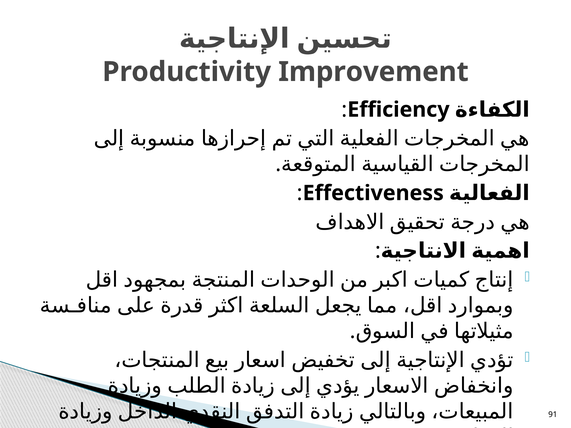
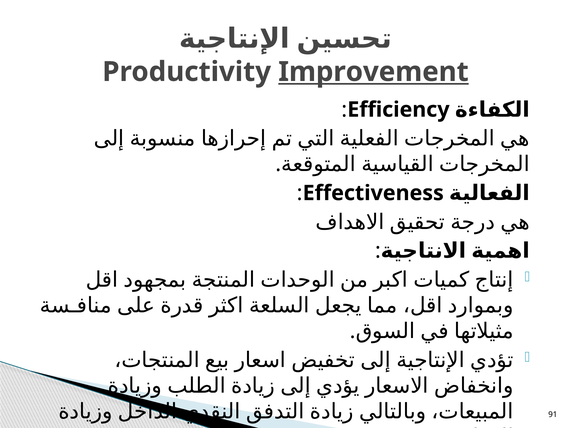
Improvement underline: none -> present
